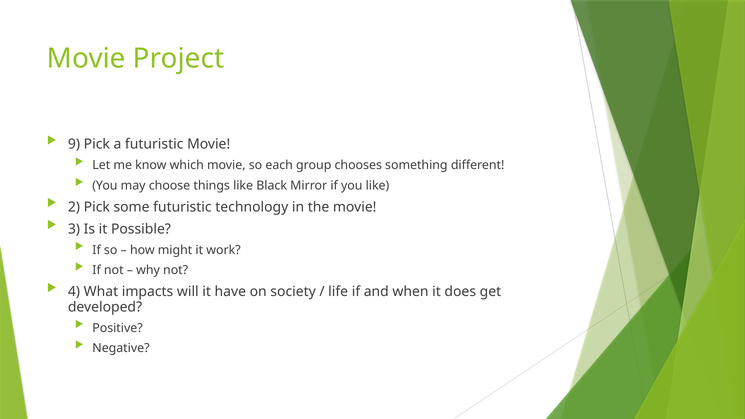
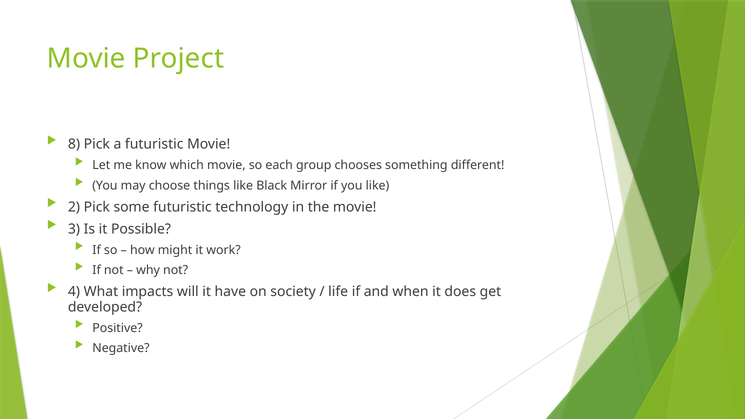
9: 9 -> 8
